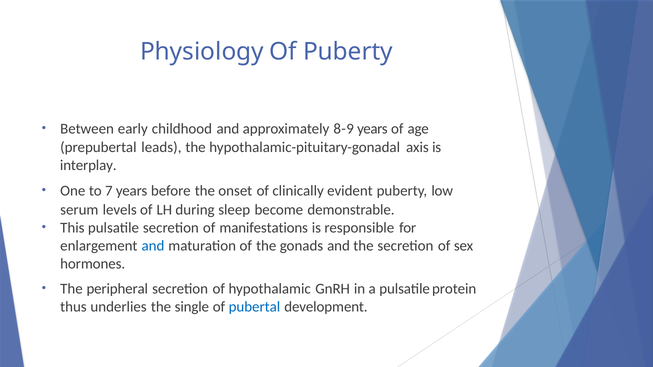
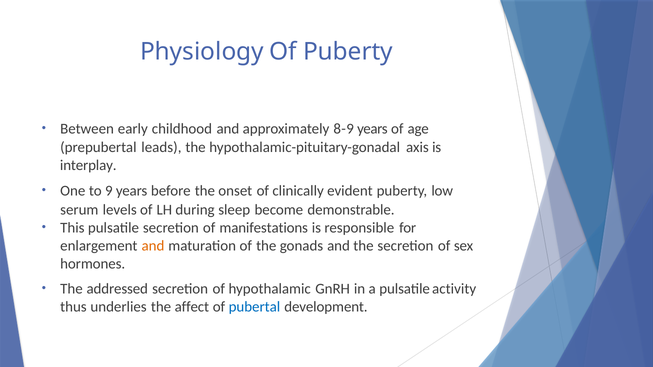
7: 7 -> 9
and at (153, 246) colour: blue -> orange
peripheral: peripheral -> addressed
protein: protein -> activity
single: single -> affect
